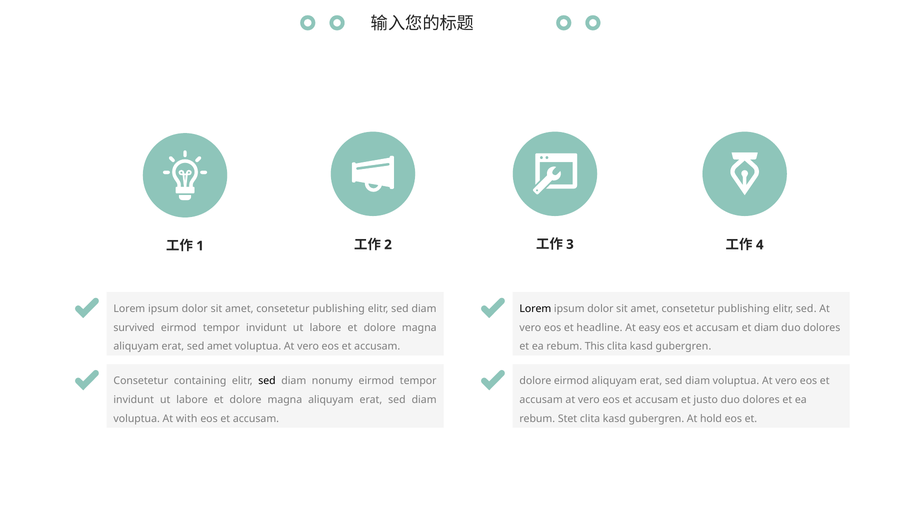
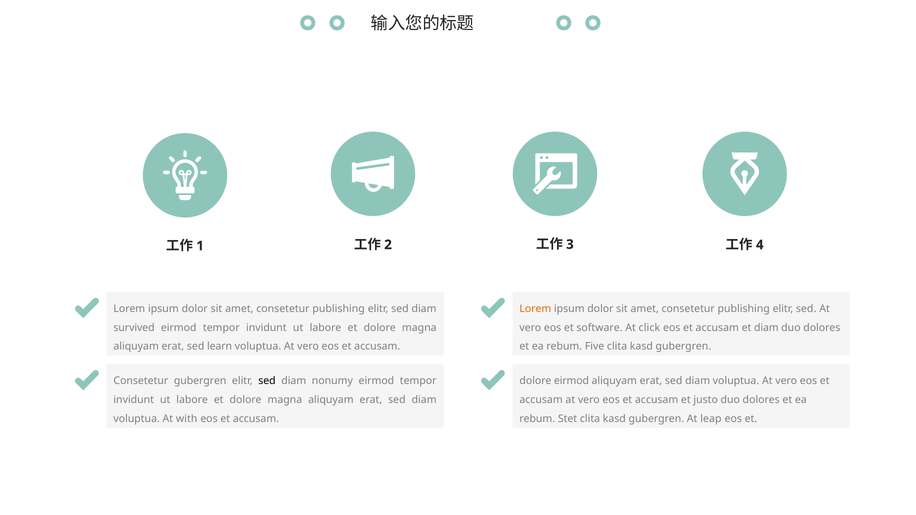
Lorem at (535, 309) colour: black -> orange
headline: headline -> software
easy: easy -> click
sed amet: amet -> learn
This: This -> Five
Consetetur containing: containing -> gubergren
hold: hold -> leap
